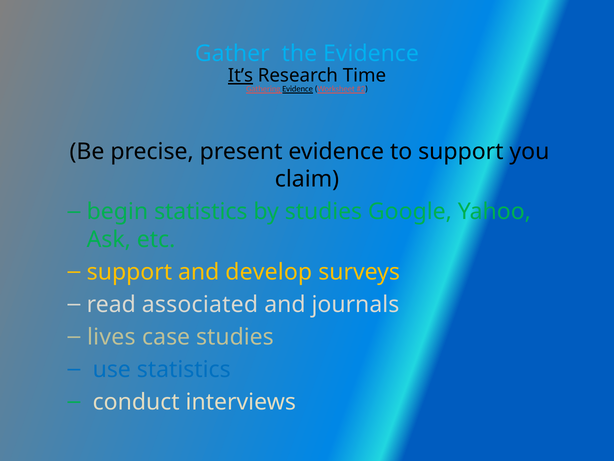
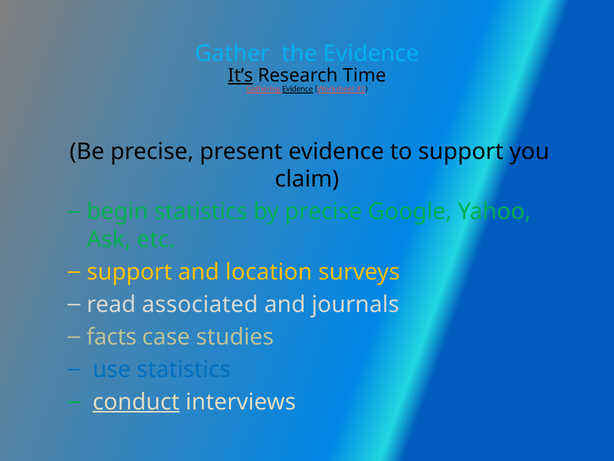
by studies: studies -> precise
develop: develop -> location
lives: lives -> facts
conduct underline: none -> present
